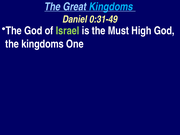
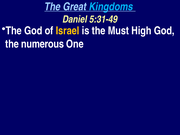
0:31-49: 0:31-49 -> 5:31-49
Israel colour: light green -> yellow
the kingdoms: kingdoms -> numerous
